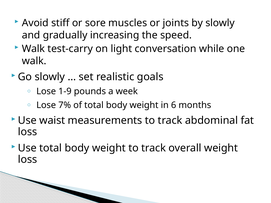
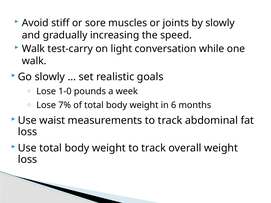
1-9: 1-9 -> 1-0
